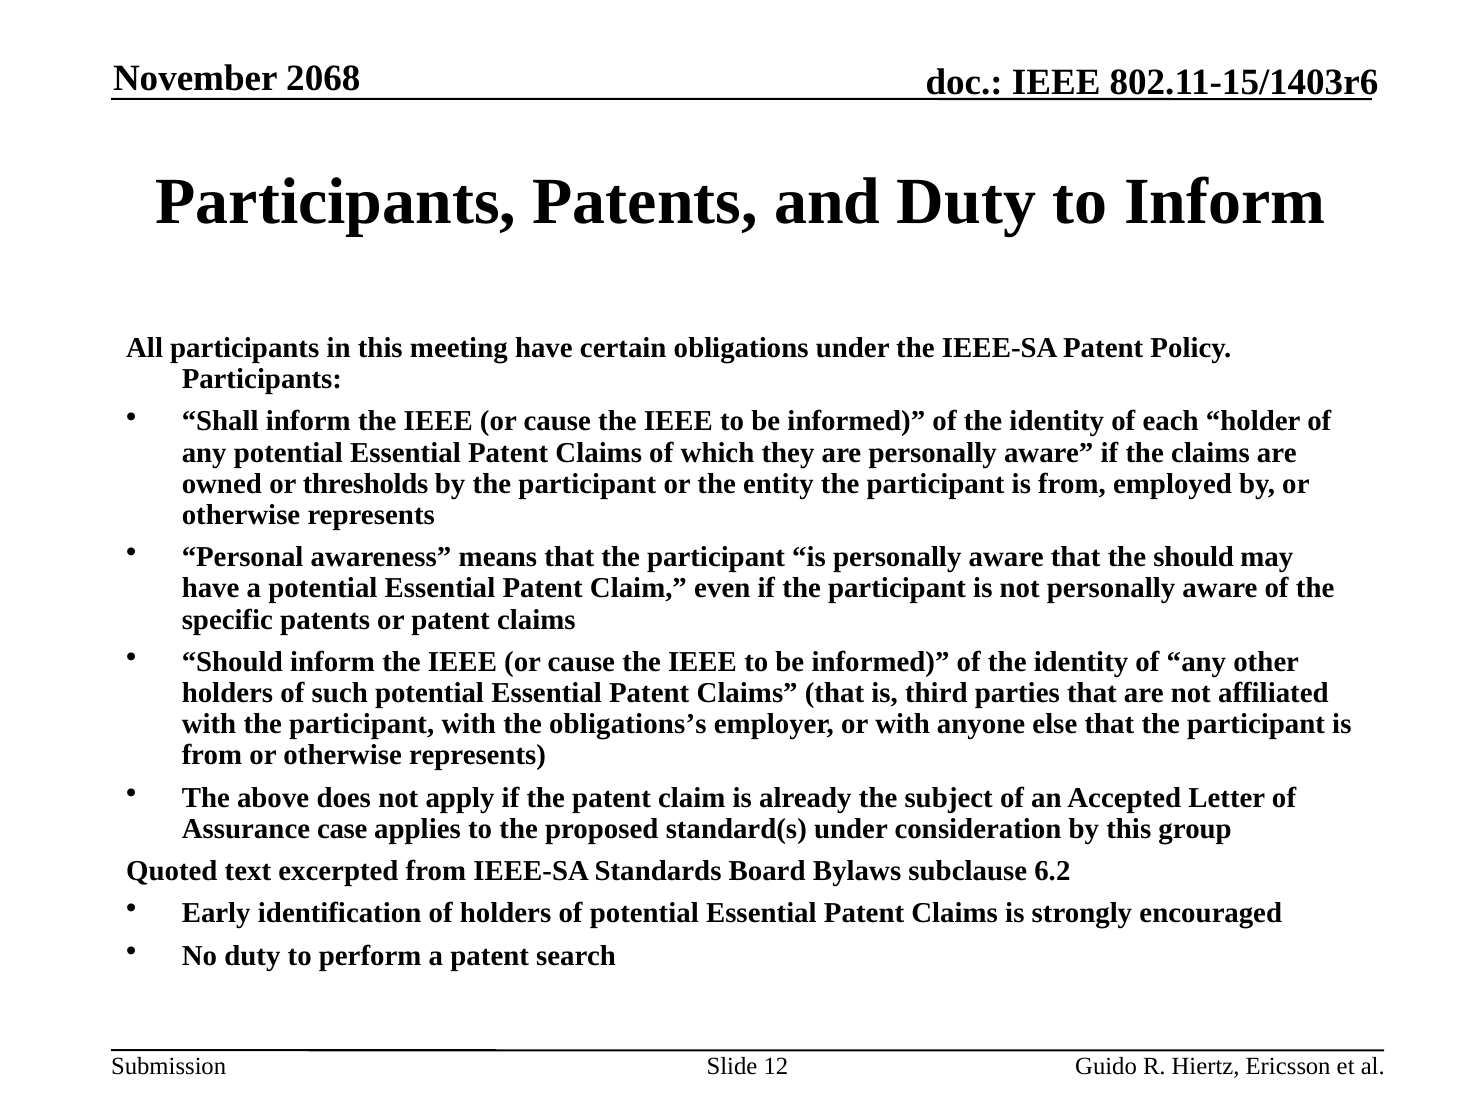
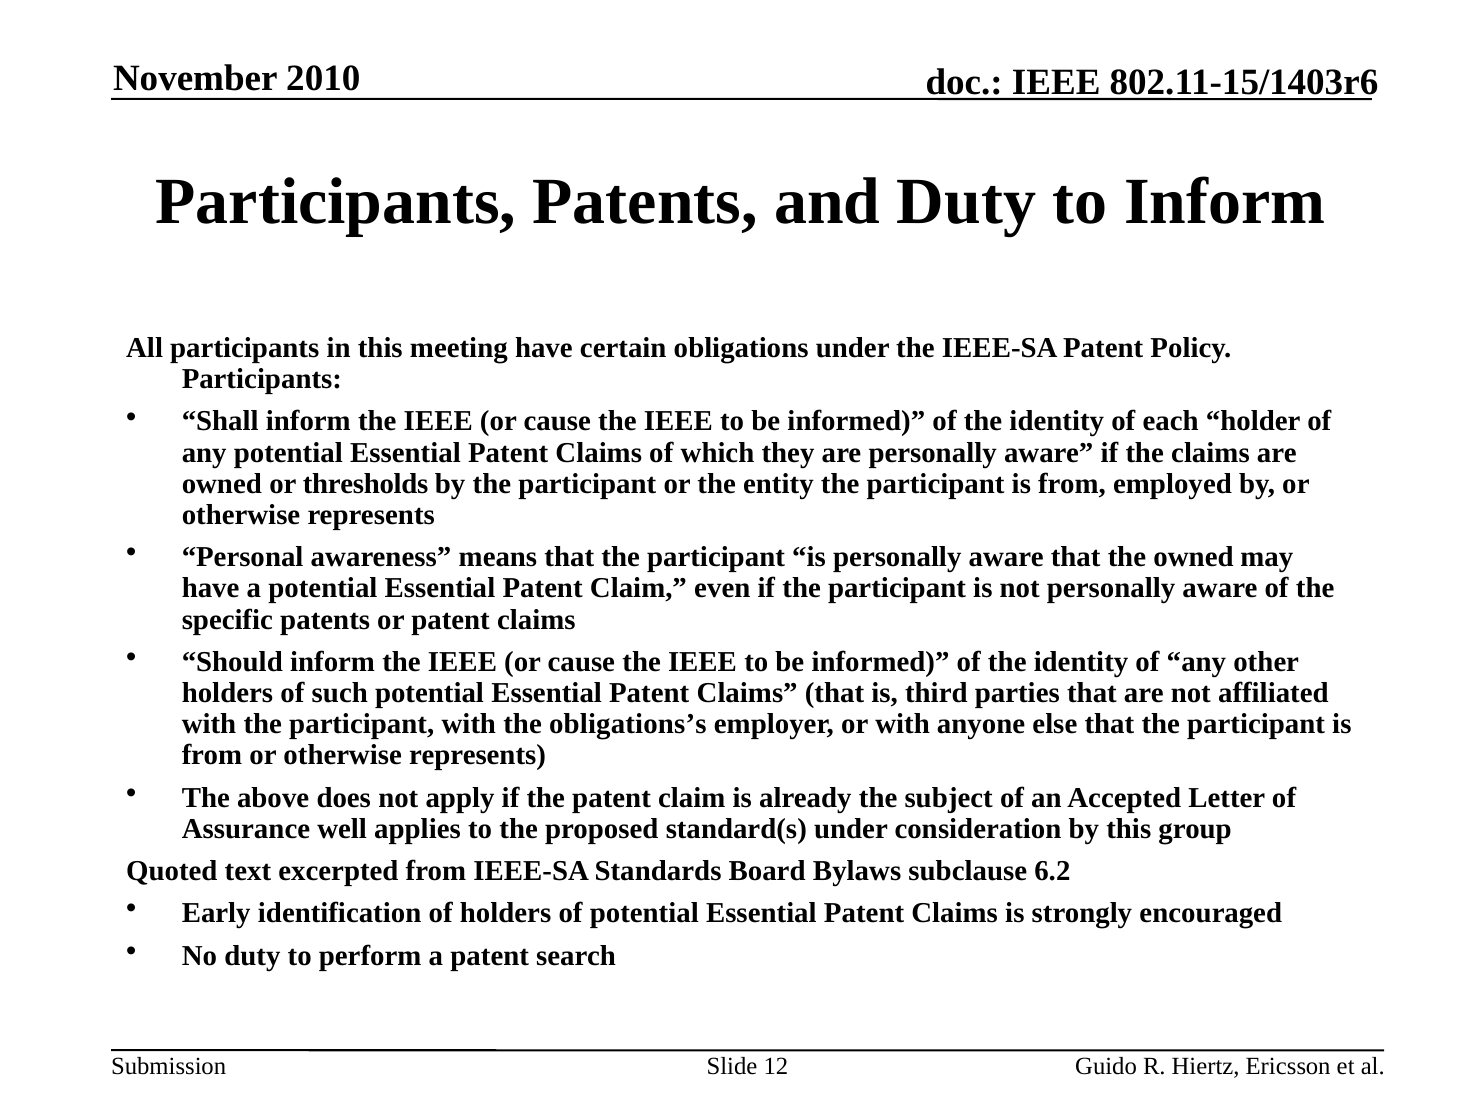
2068: 2068 -> 2010
the should: should -> owned
case: case -> well
